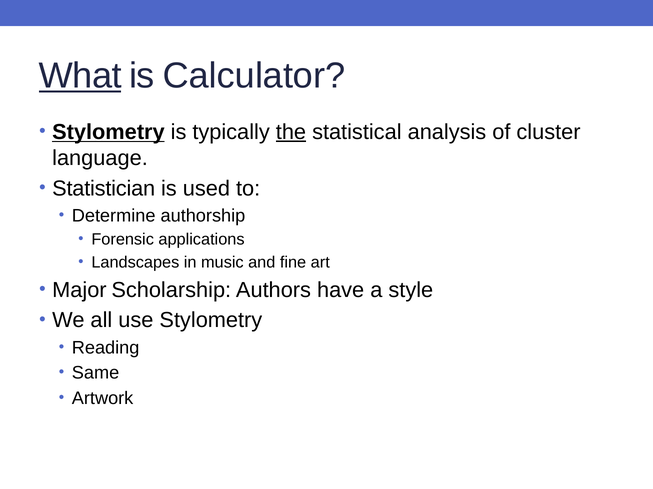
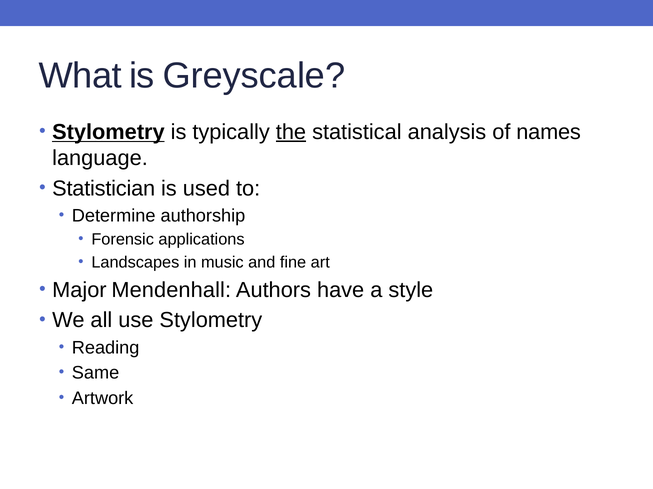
What underline: present -> none
Calculator: Calculator -> Greyscale
cluster: cluster -> names
Scholarship: Scholarship -> Mendenhall
